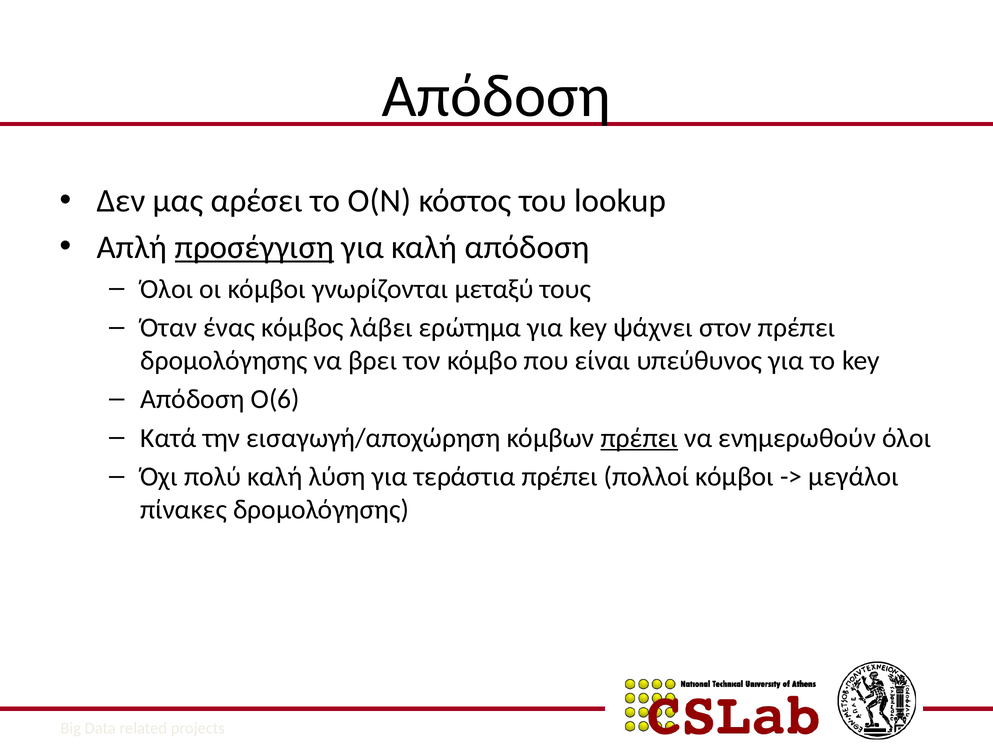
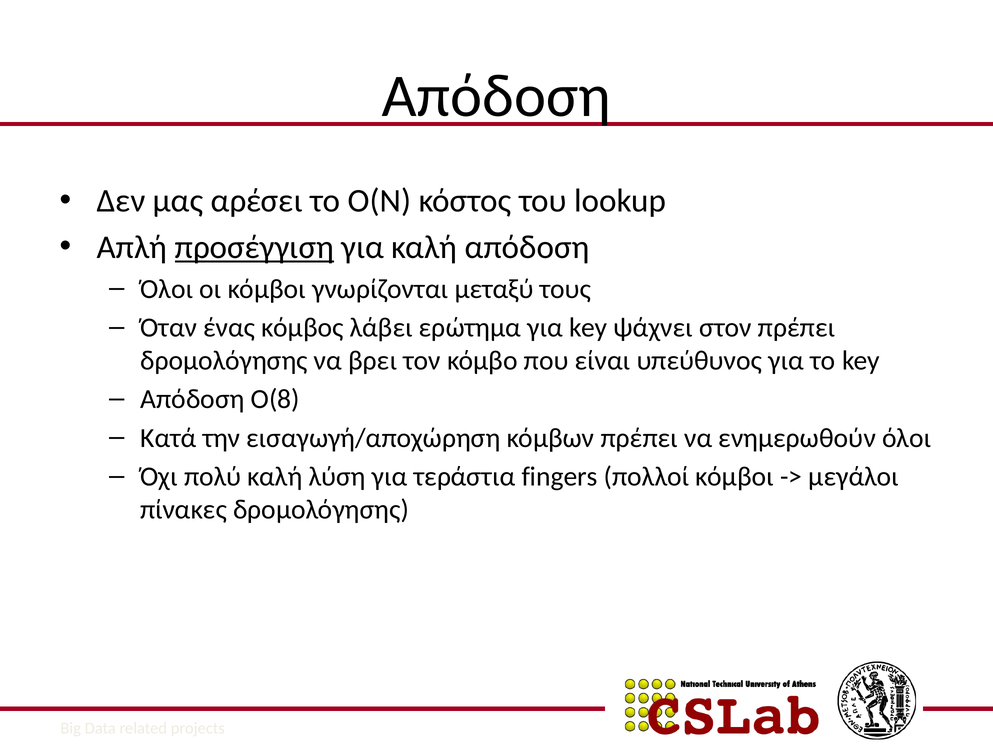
O(6: O(6 -> O(8
πρέπει at (639, 438) underline: present -> none
τεράστια πρέπει: πρέπει -> fingers
